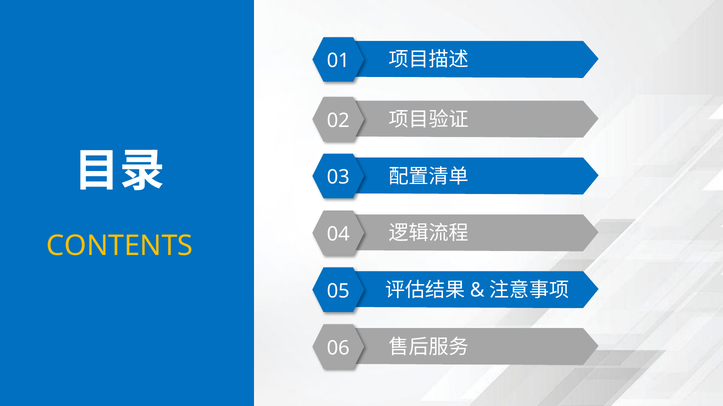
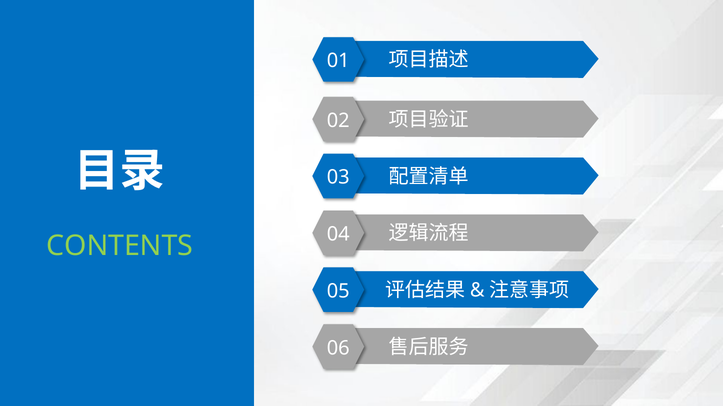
CONTENTS colour: yellow -> light green
